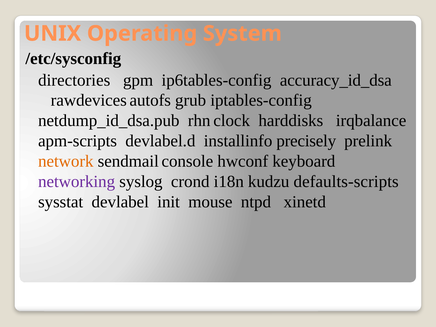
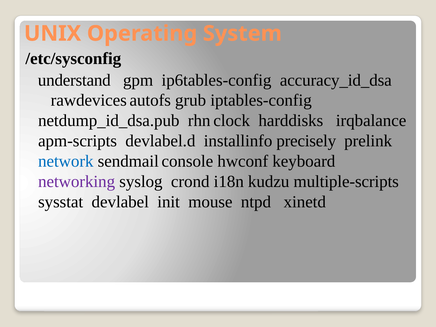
directories: directories -> understand
network colour: orange -> blue
defaults-scripts: defaults-scripts -> multiple-scripts
